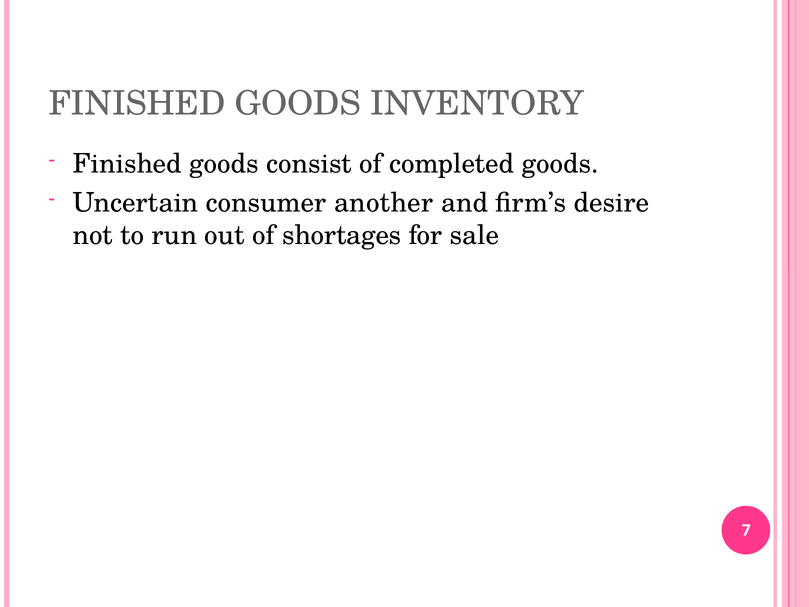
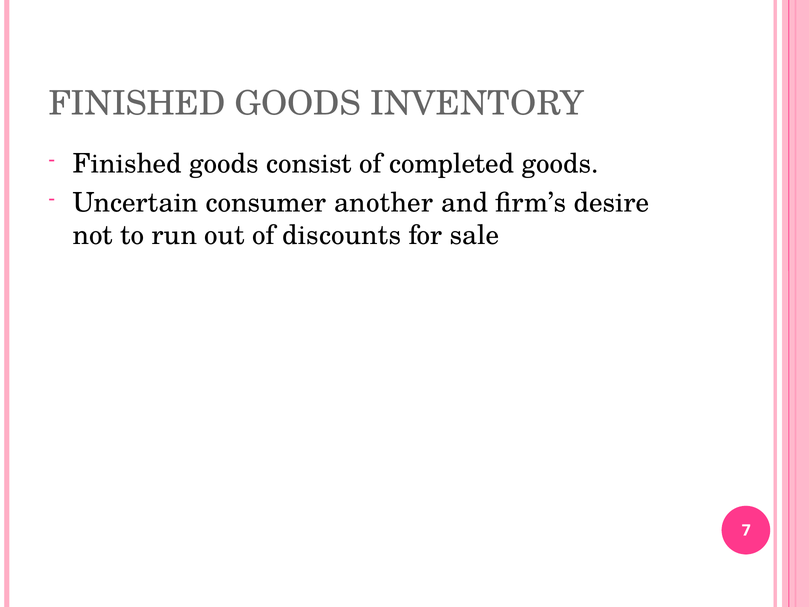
shortages: shortages -> discounts
